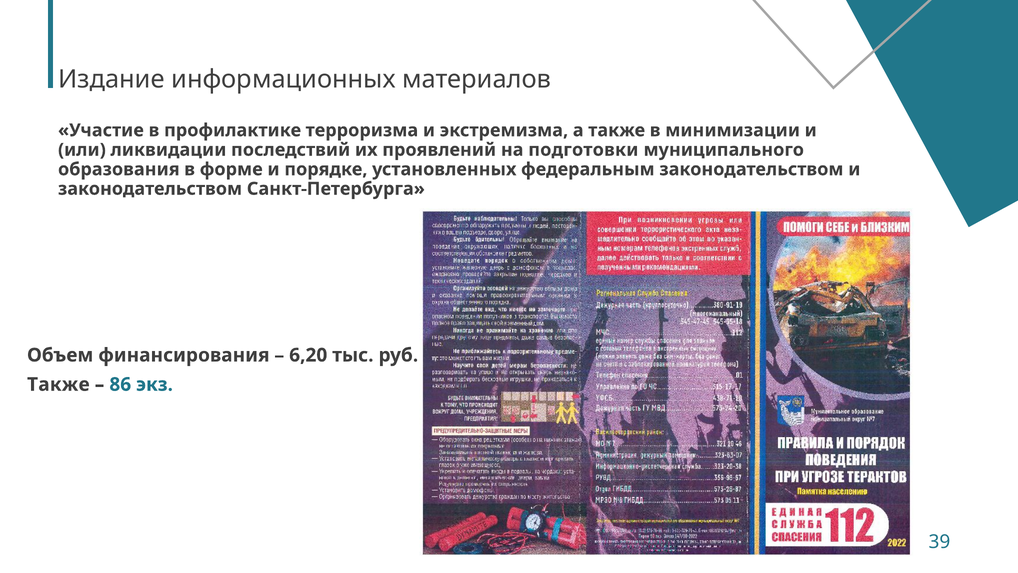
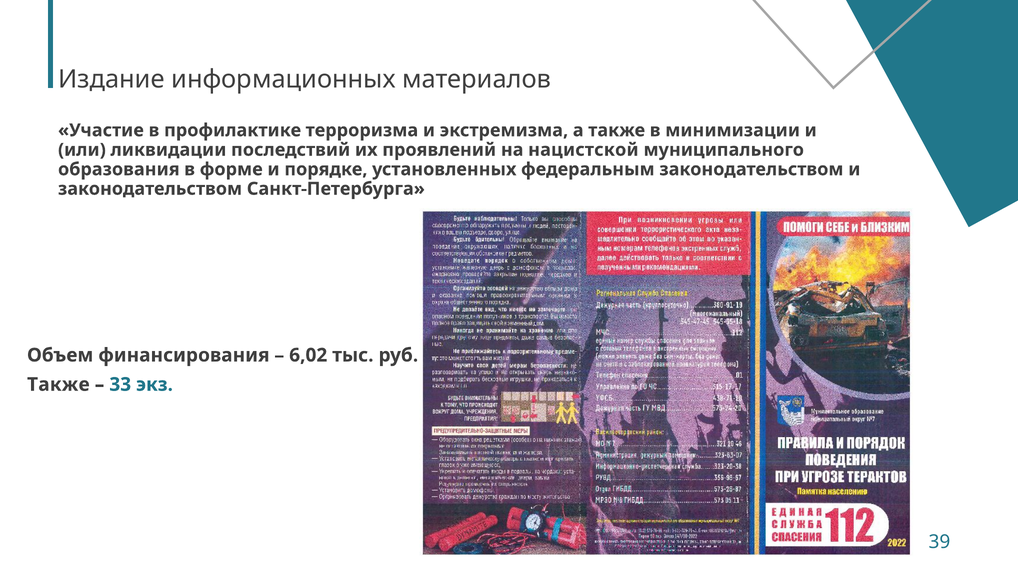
подготовки: подготовки -> нацистской
6,20: 6,20 -> 6,02
86: 86 -> 33
